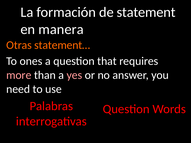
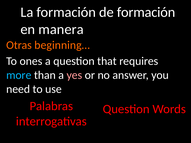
de statement: statement -> formación
statement…: statement… -> beginning…
more colour: pink -> light blue
